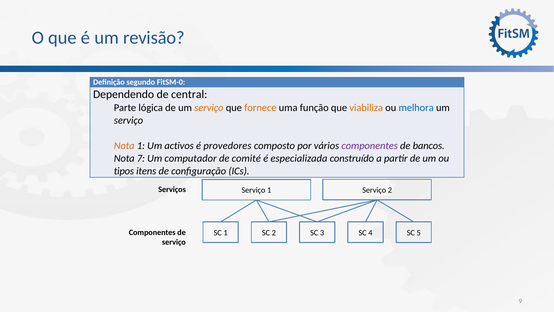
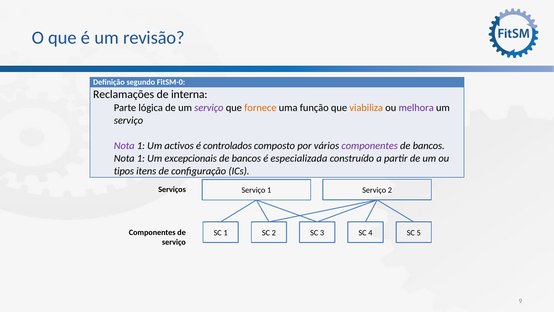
Dependendo: Dependendo -> Reclamações
central: central -> interna
serviço at (209, 108) colour: orange -> purple
melhora colour: blue -> purple
Nota at (124, 146) colour: orange -> purple
provedores: provedores -> controlados
7 at (141, 158): 7 -> 1
computador: computador -> excepcionais
comité at (246, 158): comité -> bancos
